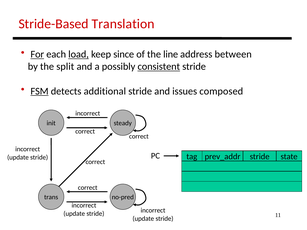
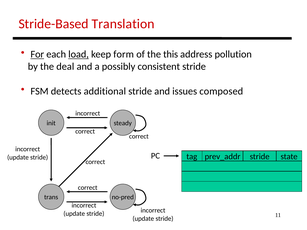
since: since -> form
line: line -> this
between: between -> pollution
split: split -> deal
consistent underline: present -> none
FSM underline: present -> none
